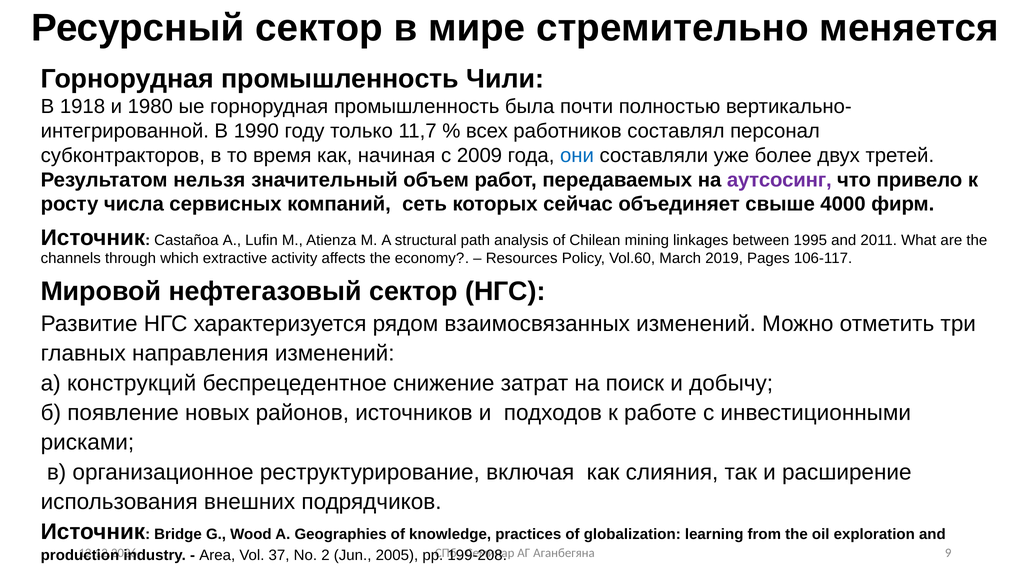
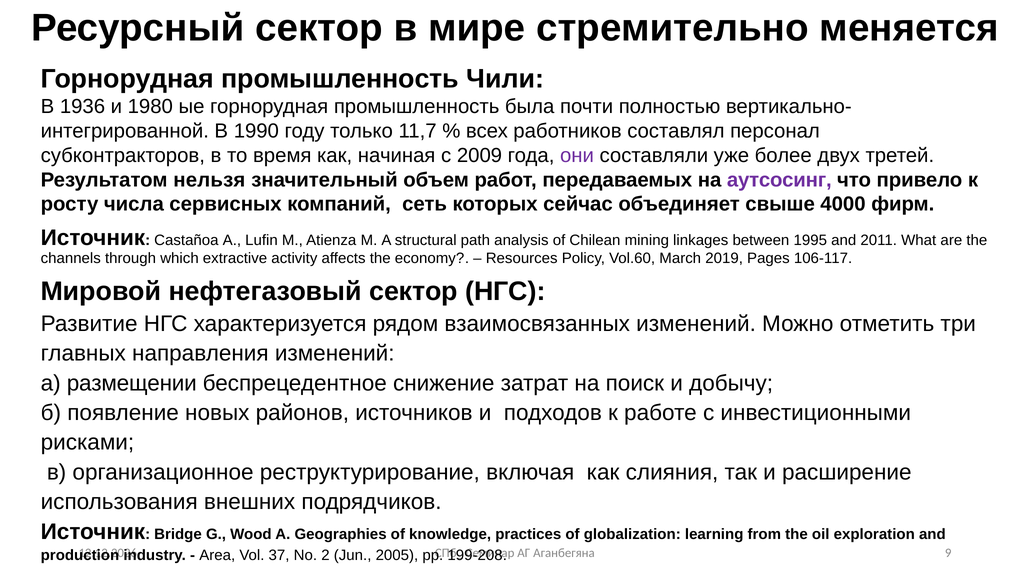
1918: 1918 -> 1936
они colour: blue -> purple
конструкций: конструкций -> размещении
